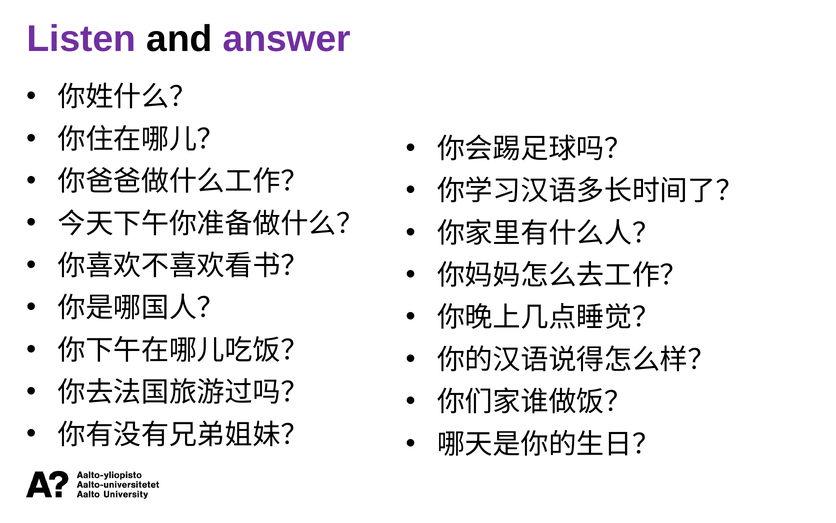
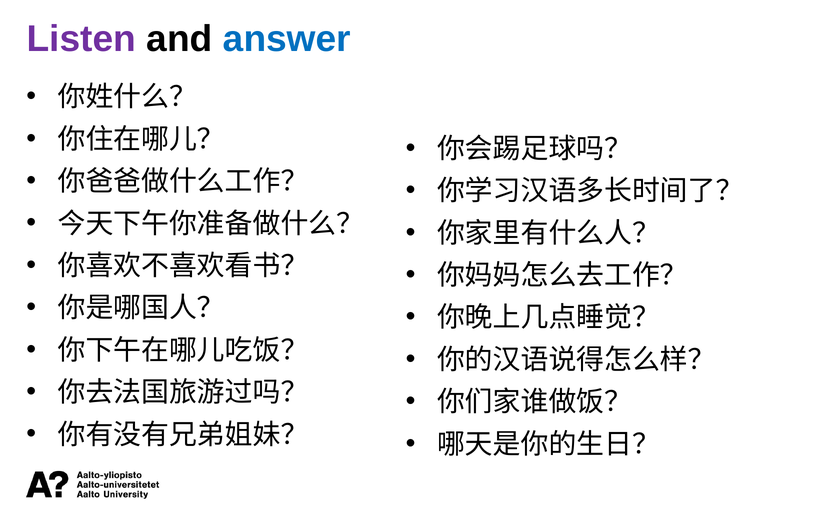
answer colour: purple -> blue
